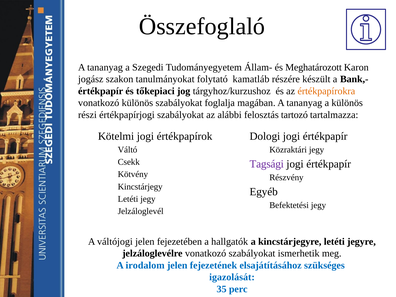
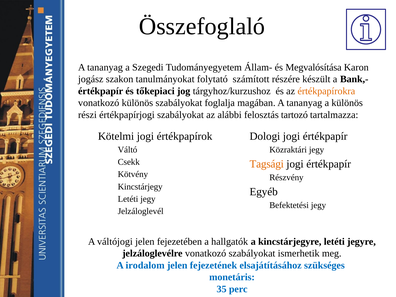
Meghatározott: Meghatározott -> Megvalósítása
kamatláb: kamatláb -> számított
Tagsági colour: purple -> orange
igazolását: igazolását -> monetáris
